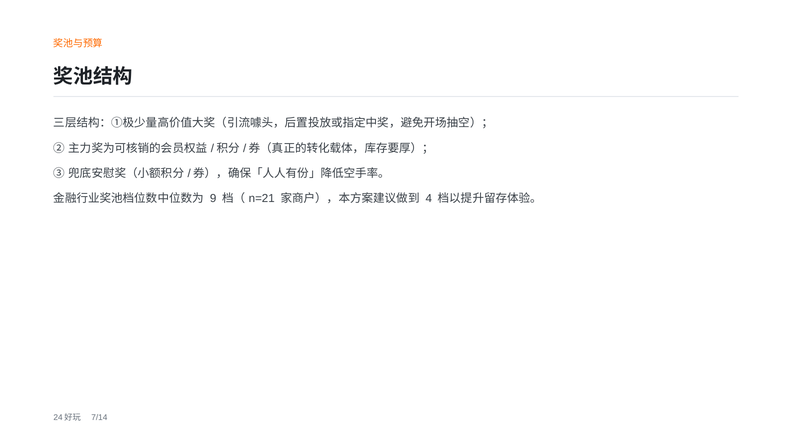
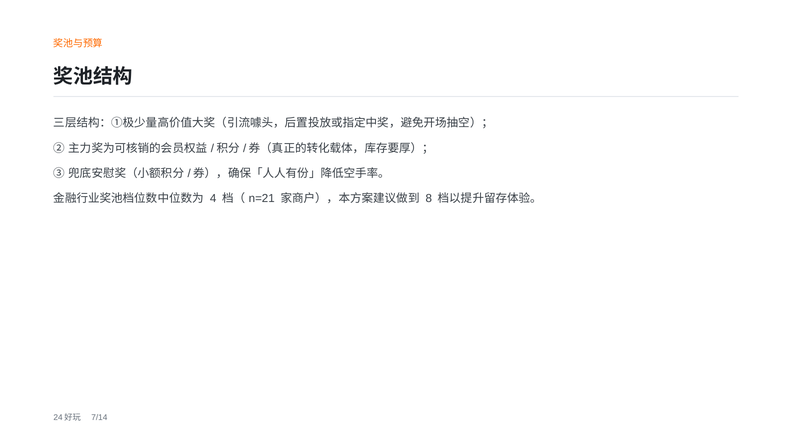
9: 9 -> 4
4: 4 -> 8
